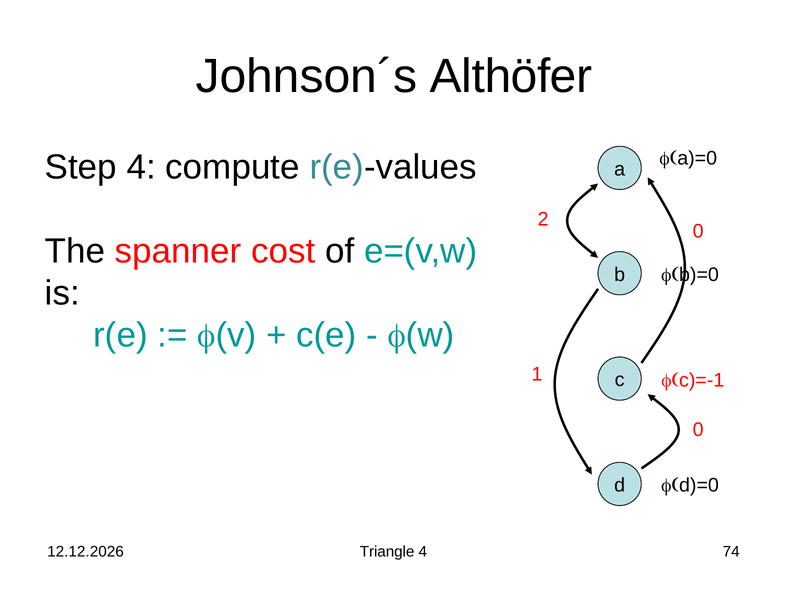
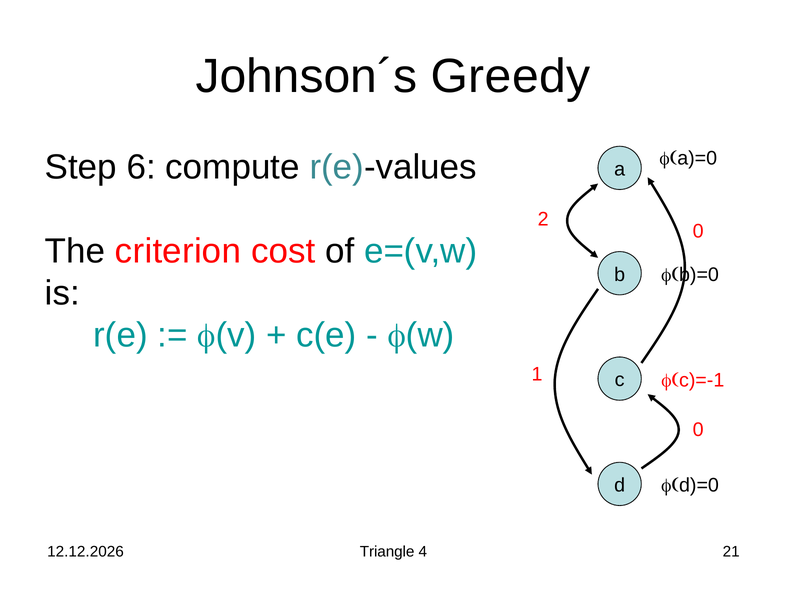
Althöfer: Althöfer -> Greedy
Step 4: 4 -> 6
spanner: spanner -> criterion
74: 74 -> 21
